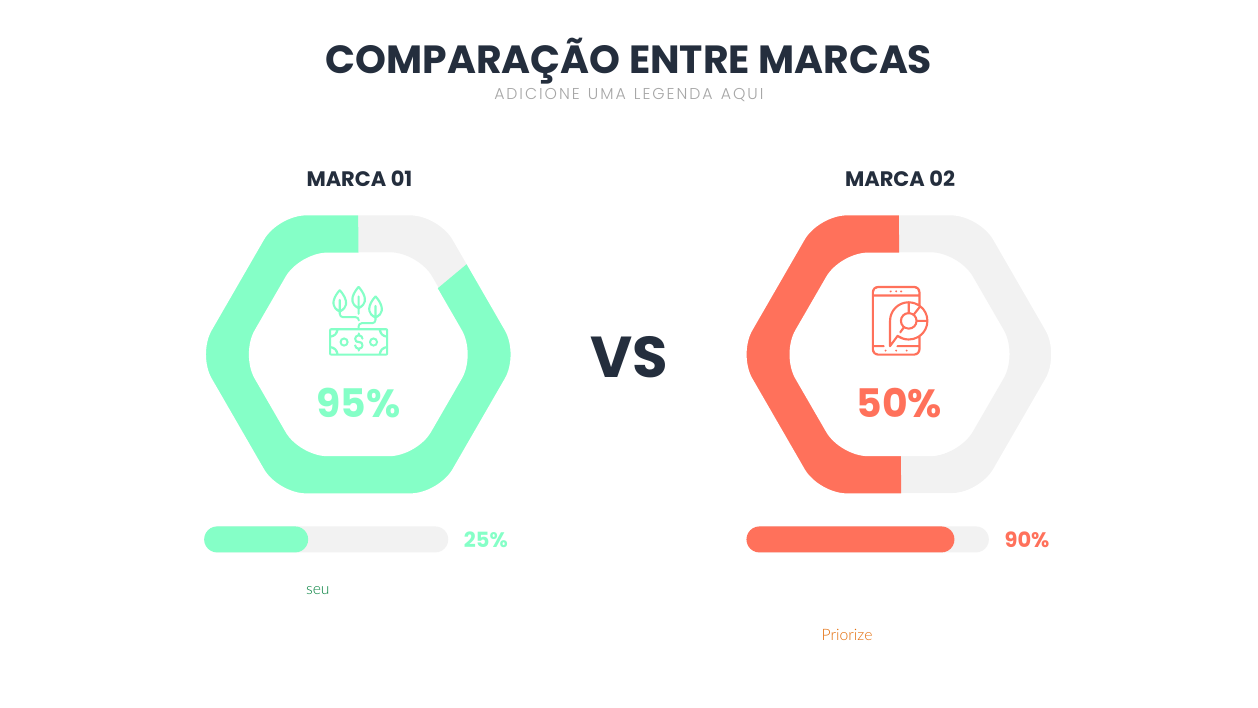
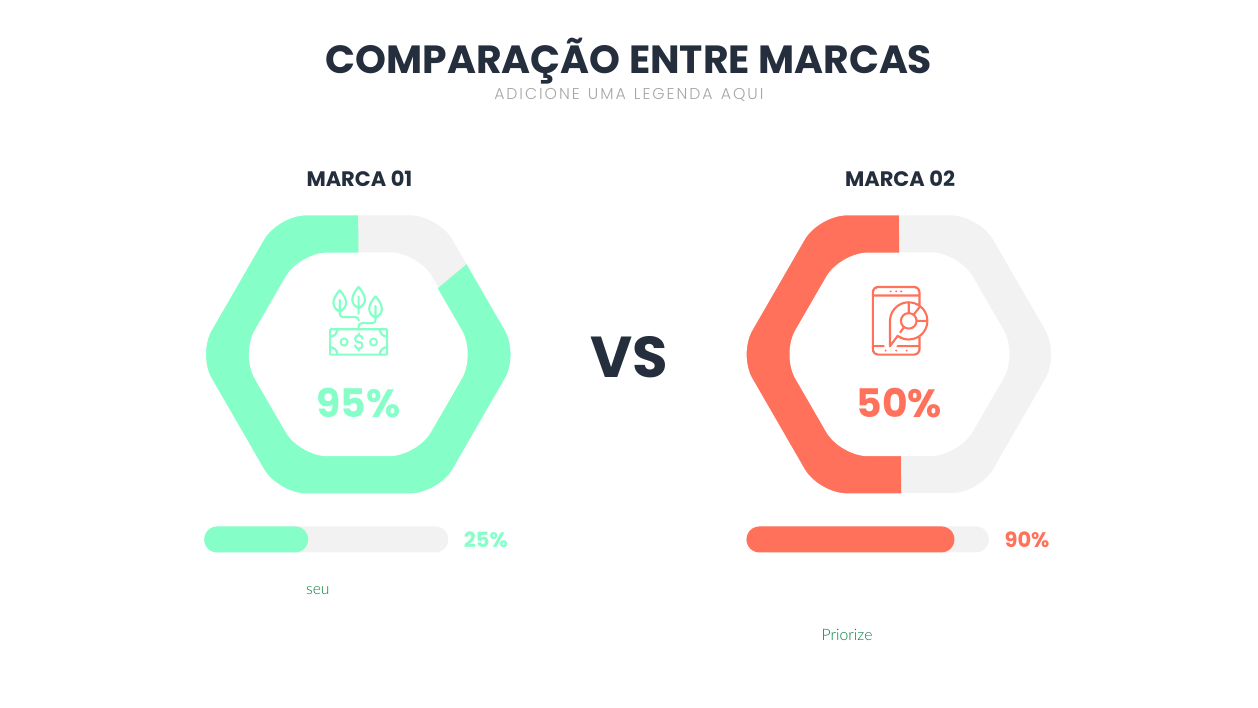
Priorize at (847, 635) colour: orange -> green
